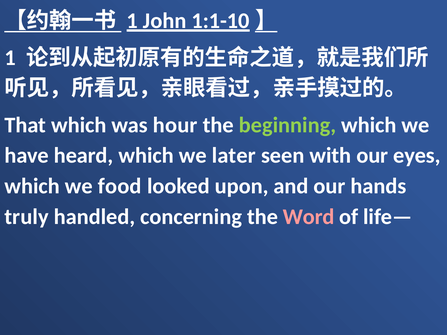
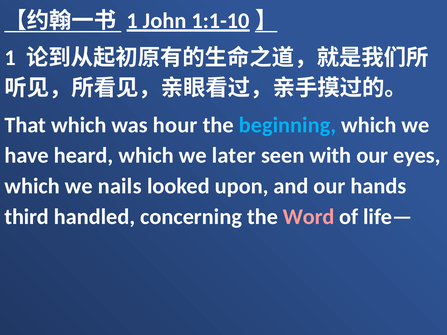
beginning colour: light green -> light blue
food: food -> nails
truly: truly -> third
